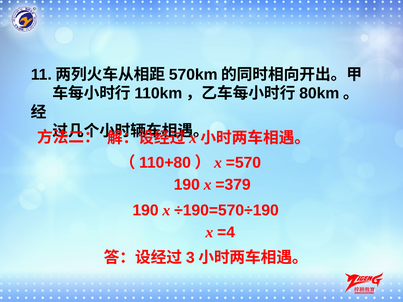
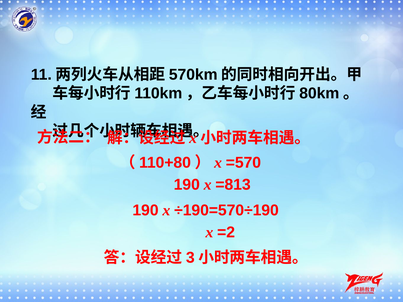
=379: =379 -> =813
=4: =4 -> =2
